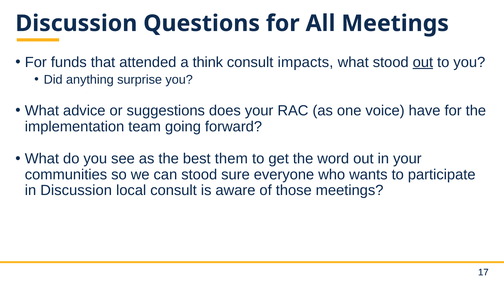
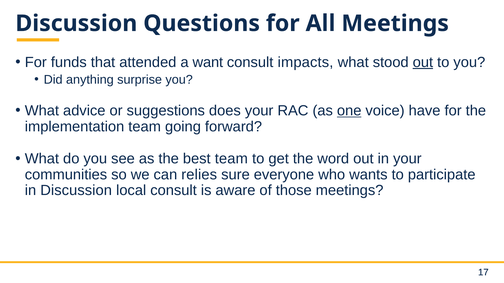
think: think -> want
one underline: none -> present
best them: them -> team
can stood: stood -> relies
